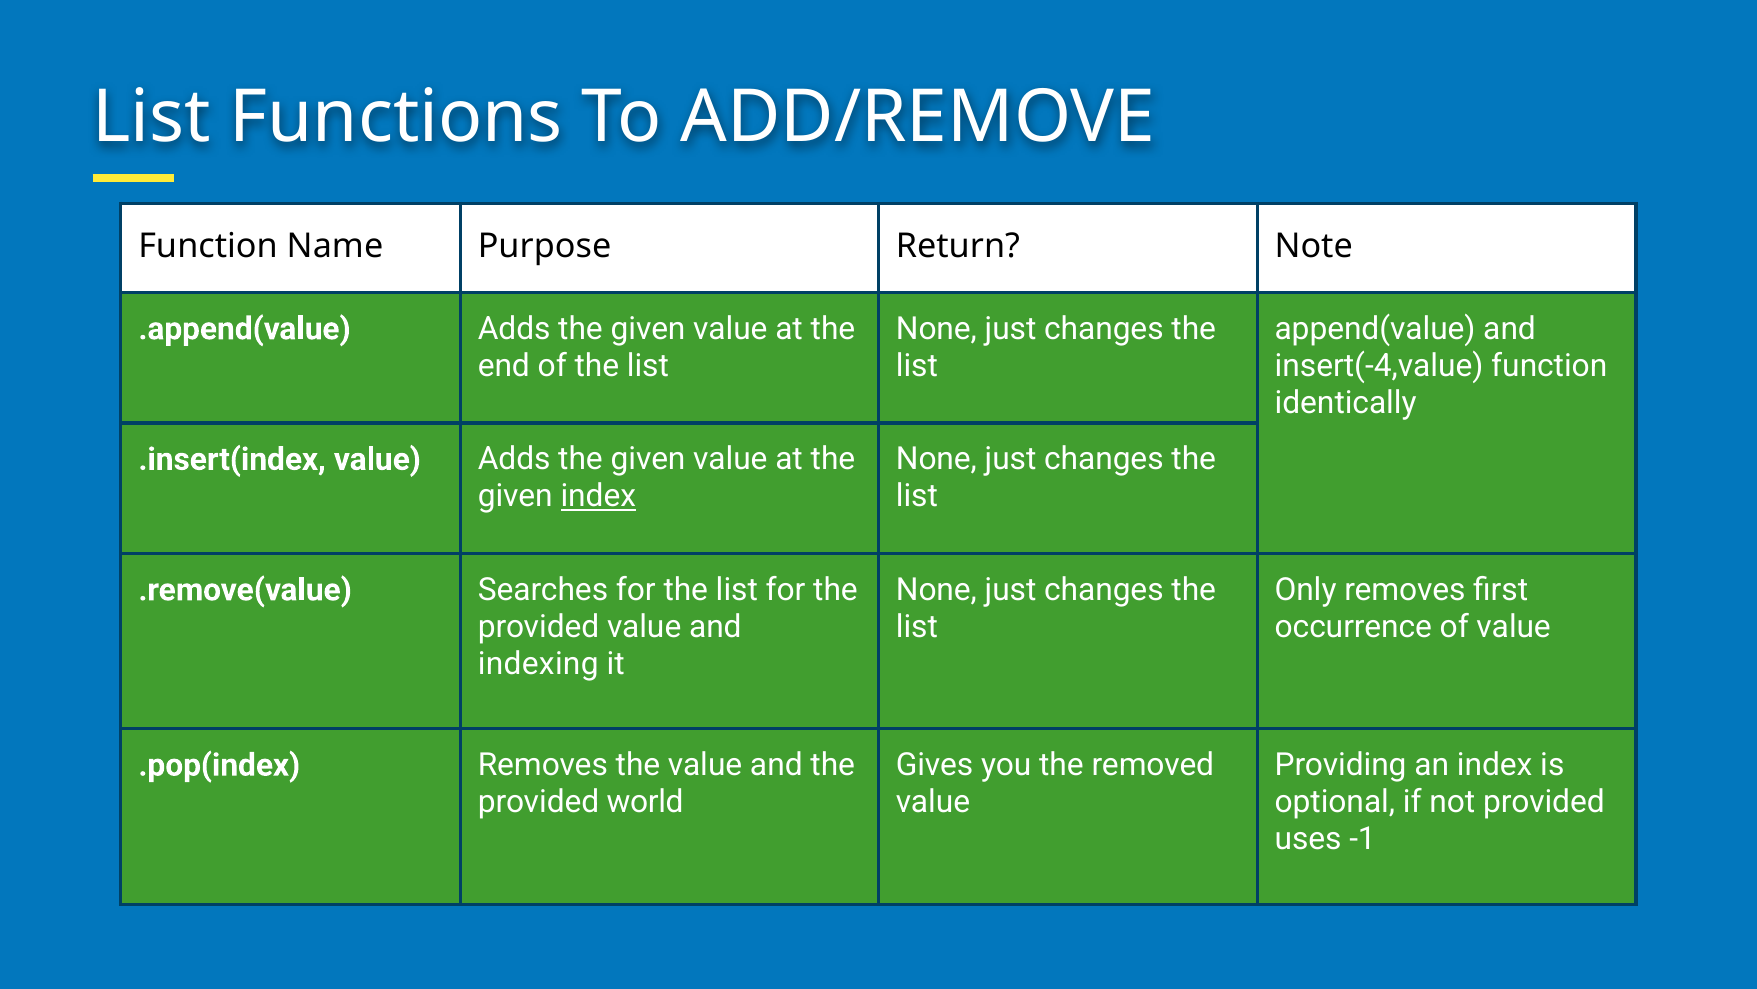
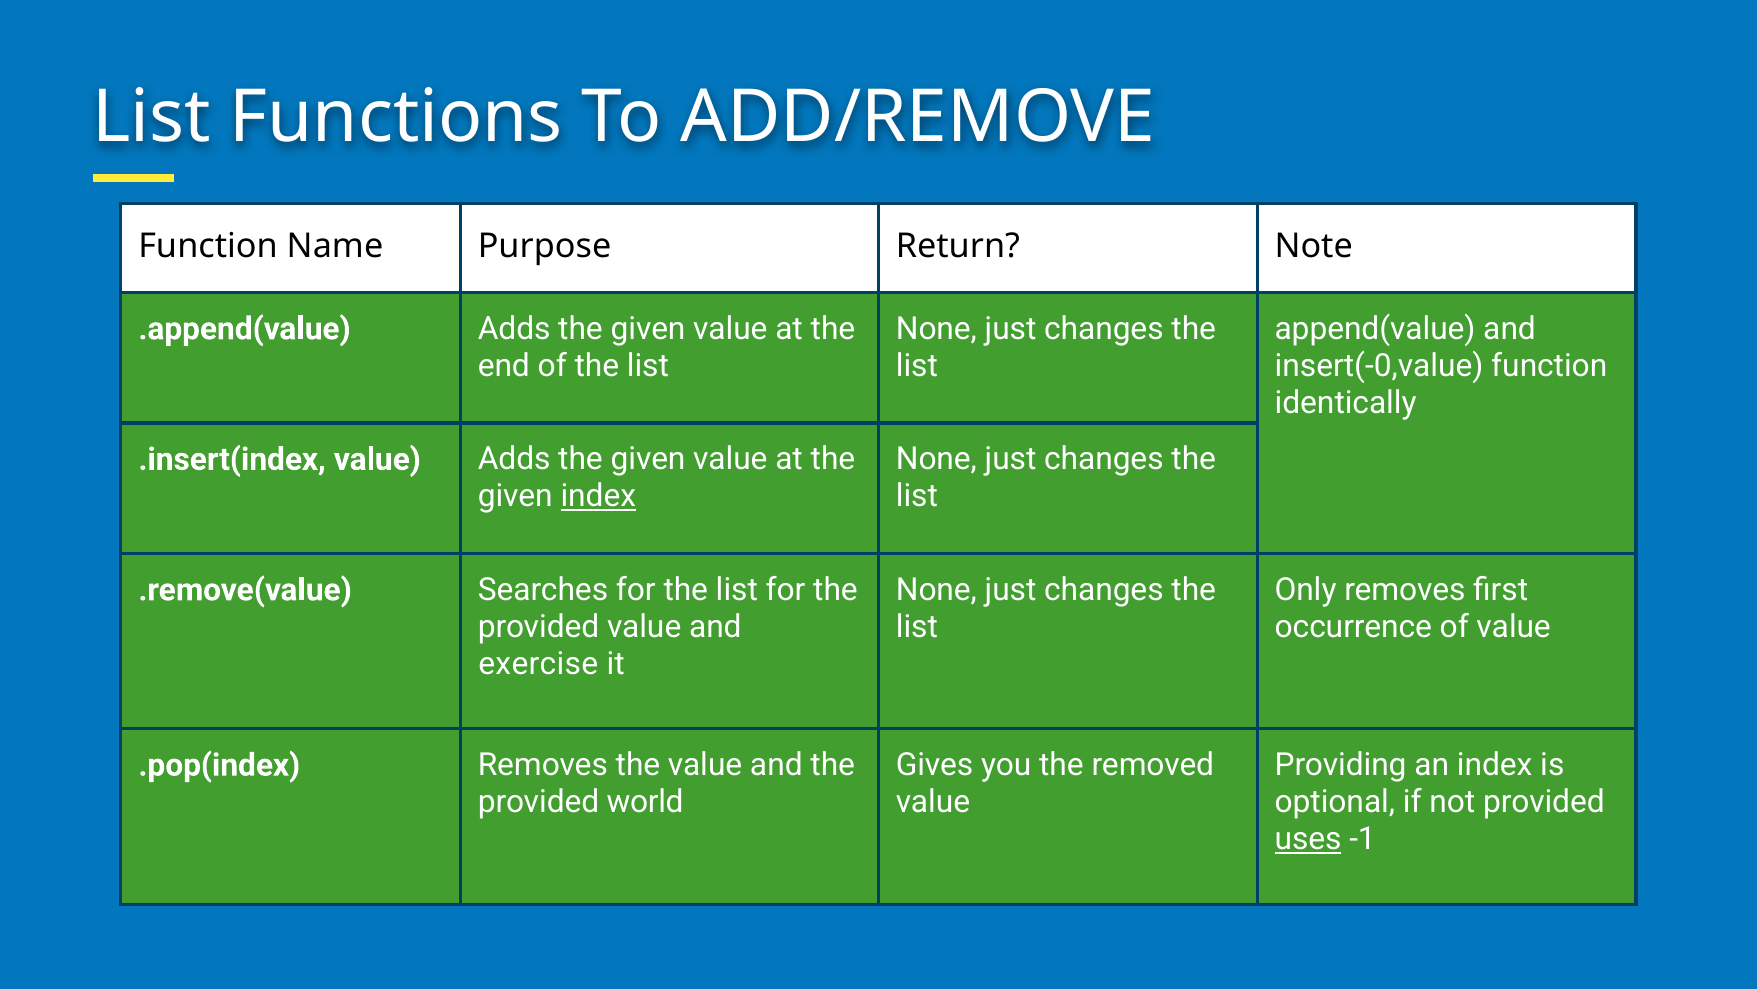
insert(-4,value: insert(-4,value -> insert(-0,value
indexing: indexing -> exercise
uses underline: none -> present
